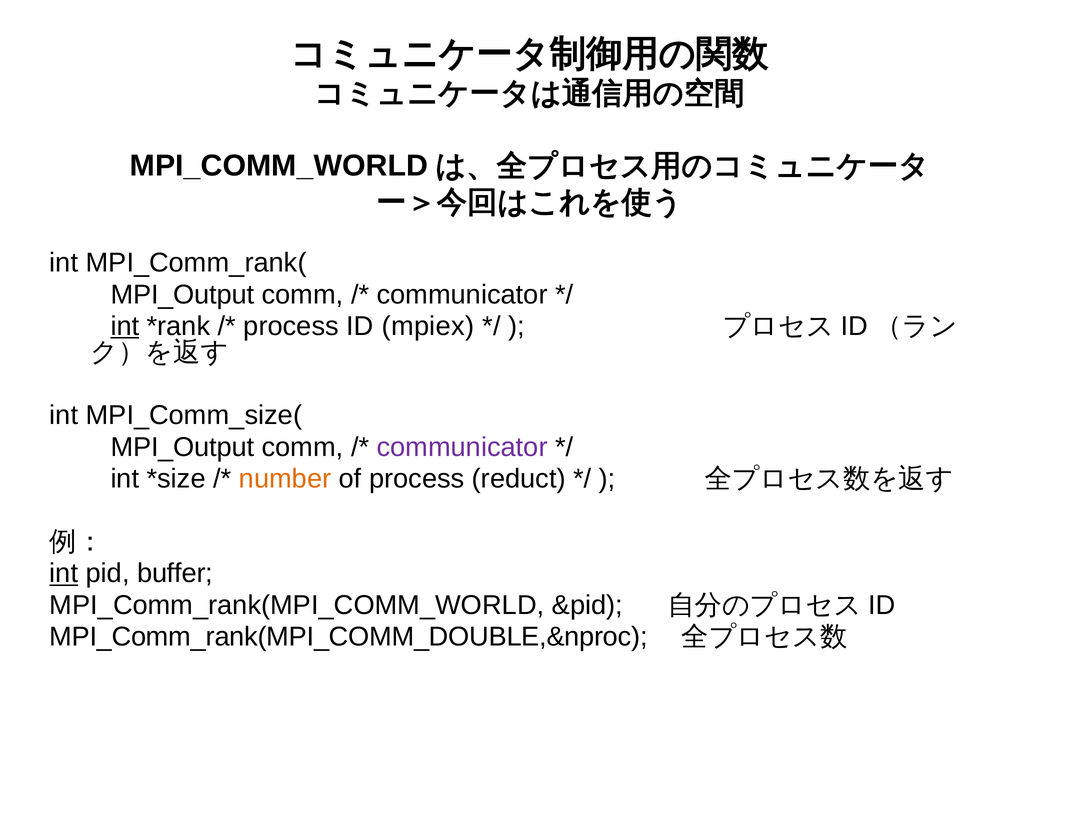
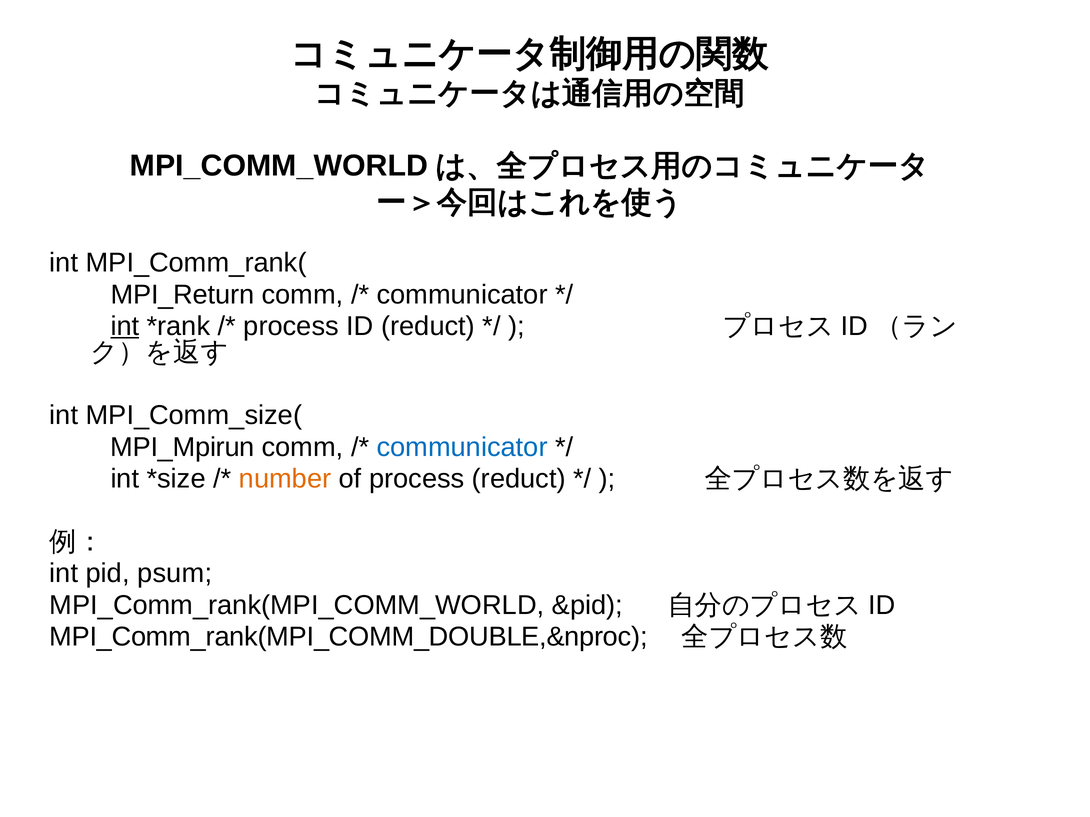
MPI_Output at (182, 295): MPI_Output -> MPI_Return
ID mpiex: mpiex -> reduct
MPI_Output at (182, 447): MPI_Output -> MPI_Mpirun
communicator at (462, 447) colour: purple -> blue
int at (64, 574) underline: present -> none
buffer: buffer -> psum
